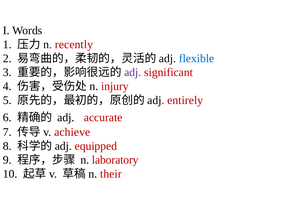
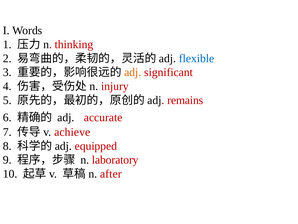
recently: recently -> thinking
adj at (133, 72) colour: purple -> orange
entirely: entirely -> remains
their: their -> after
